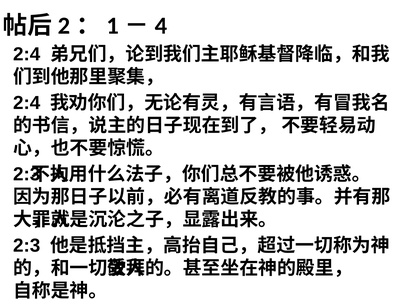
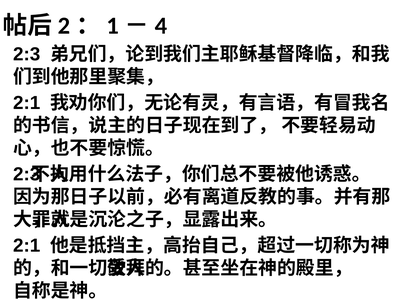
2:4 at (27, 54): 2:4 -> 2:3
2:4 at (27, 103): 2:4 -> 2:1
2:3 at (27, 246): 2:3 -> 2:1
